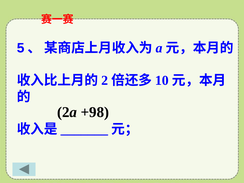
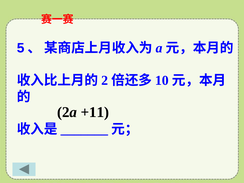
+98: +98 -> +11
